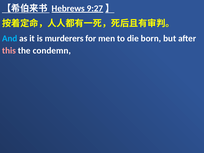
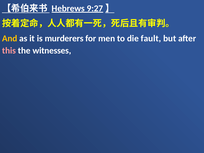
And colour: light blue -> yellow
born: born -> fault
condemn: condemn -> witnesses
